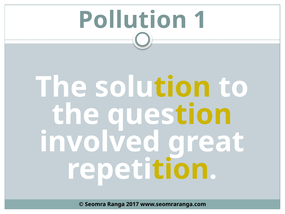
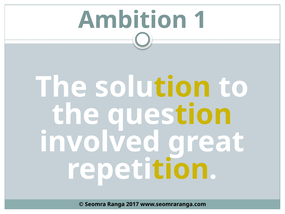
Pollution: Pollution -> Ambition
